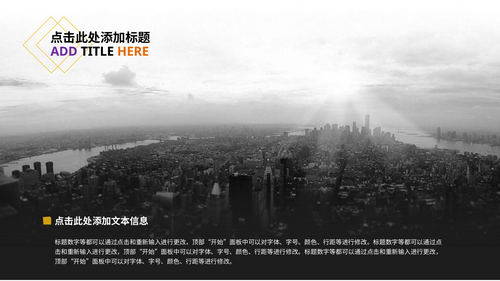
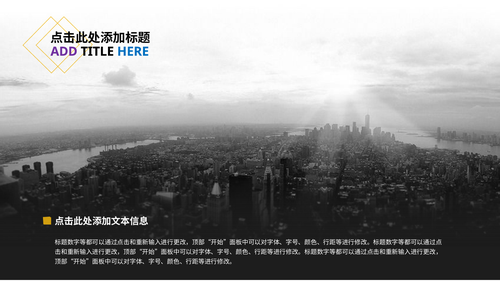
HERE colour: orange -> blue
